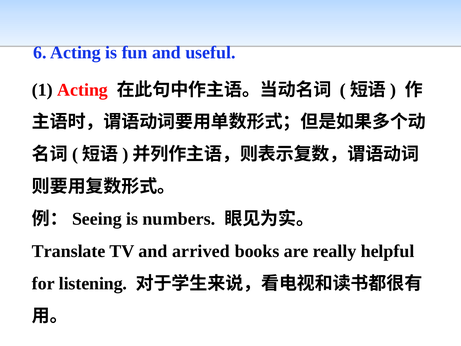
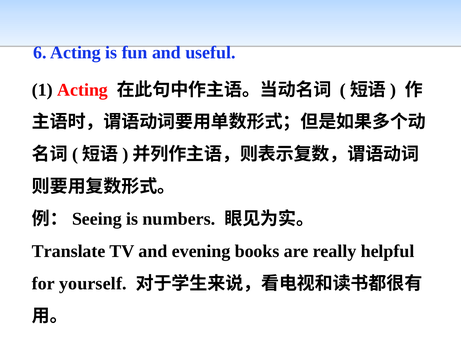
arrived: arrived -> evening
listening: listening -> yourself
